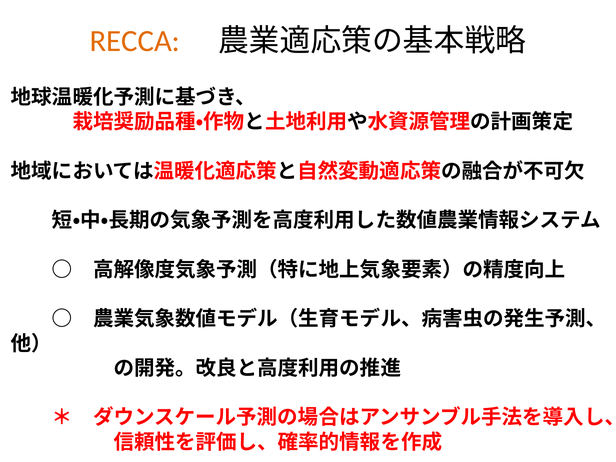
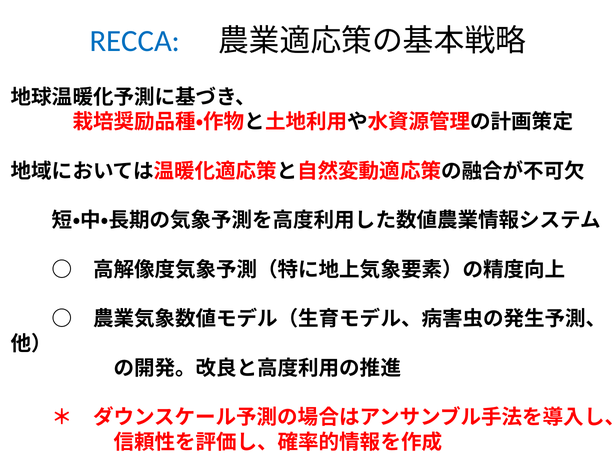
RECCA colour: orange -> blue
